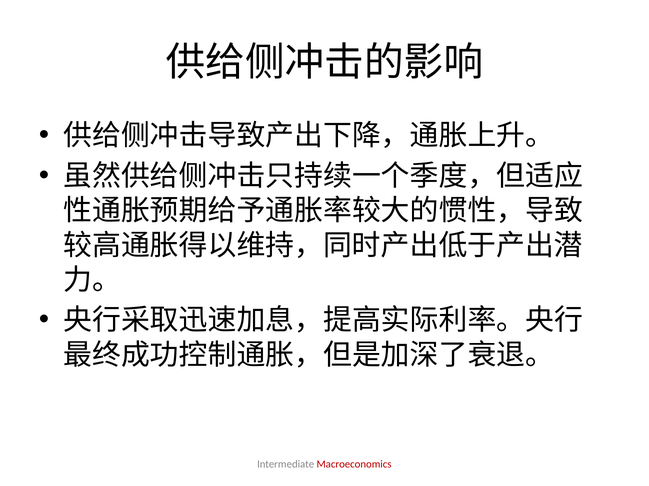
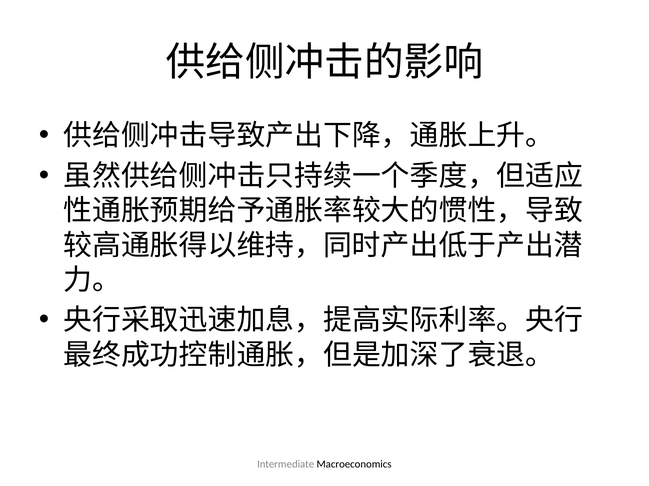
Macroeconomics colour: red -> black
